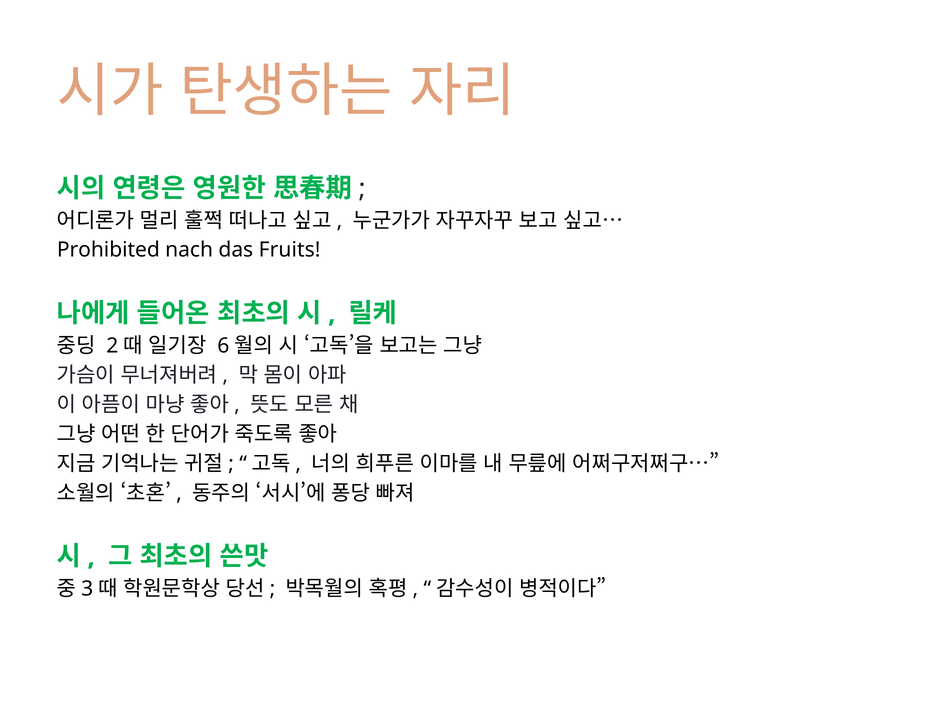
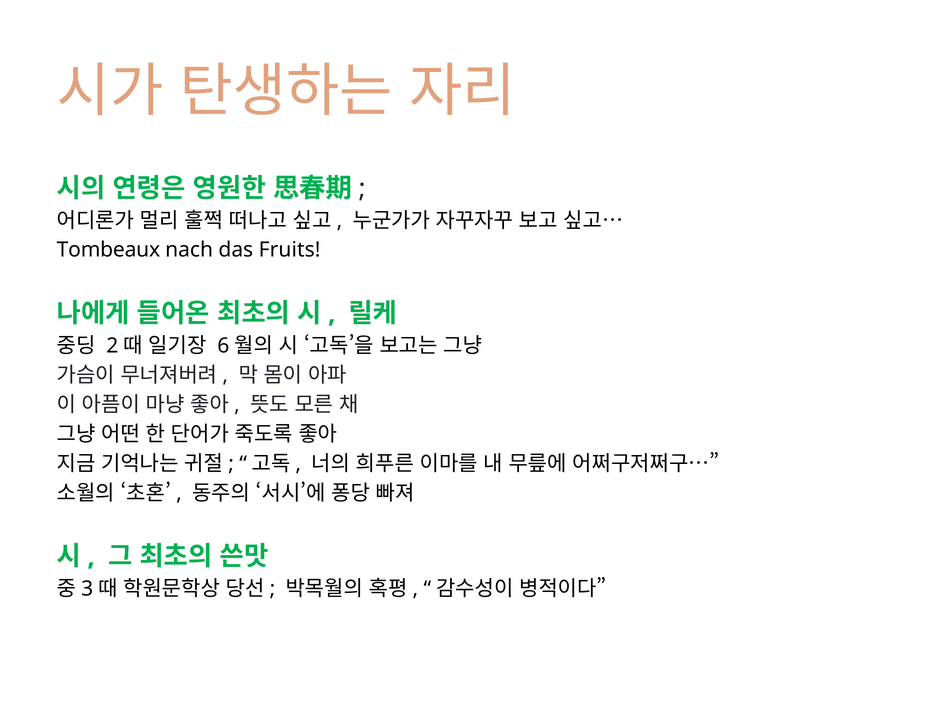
Prohibited: Prohibited -> Tombeaux
